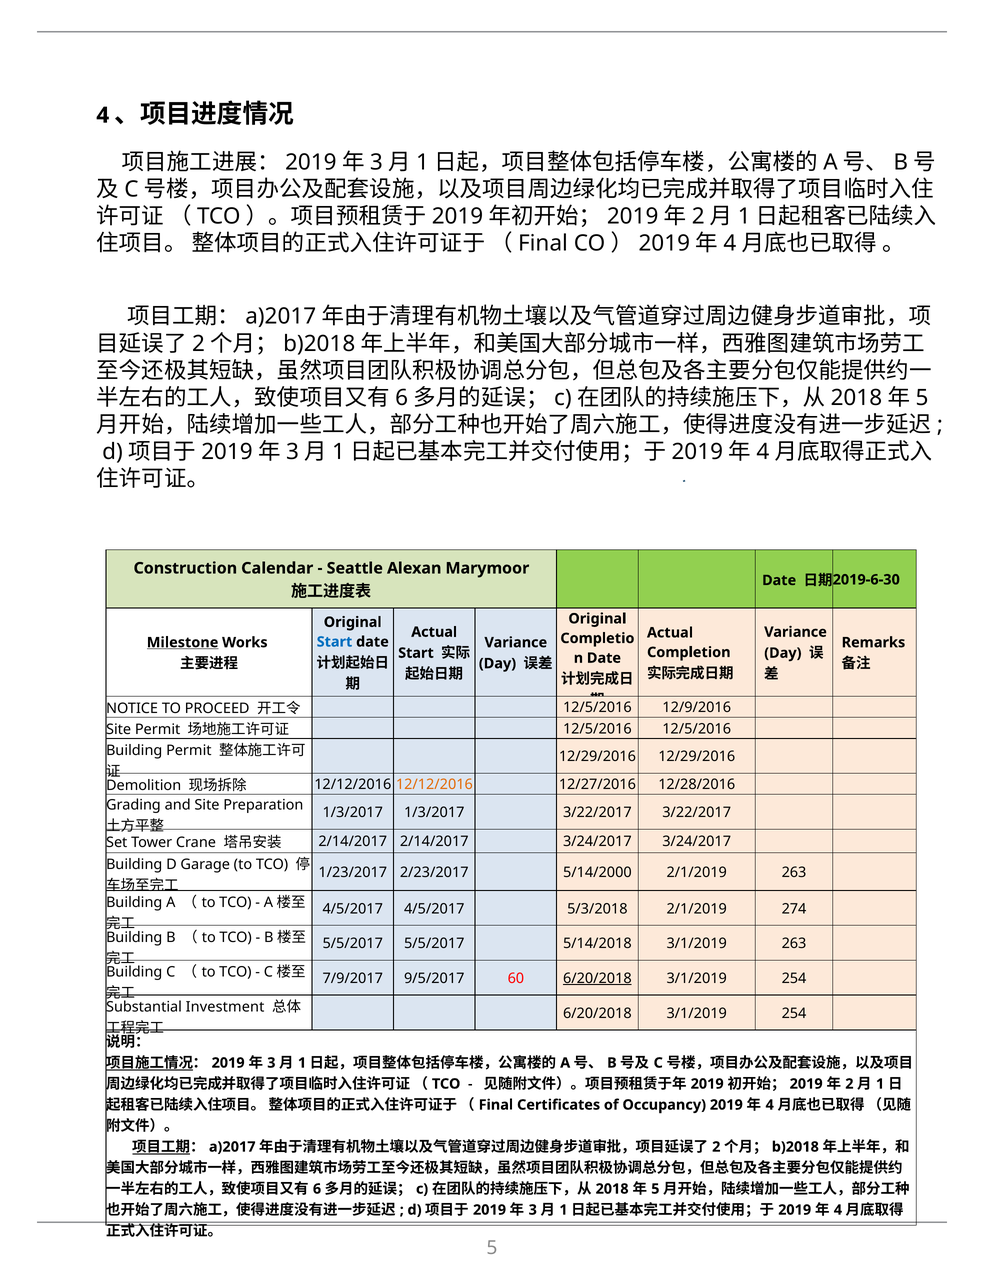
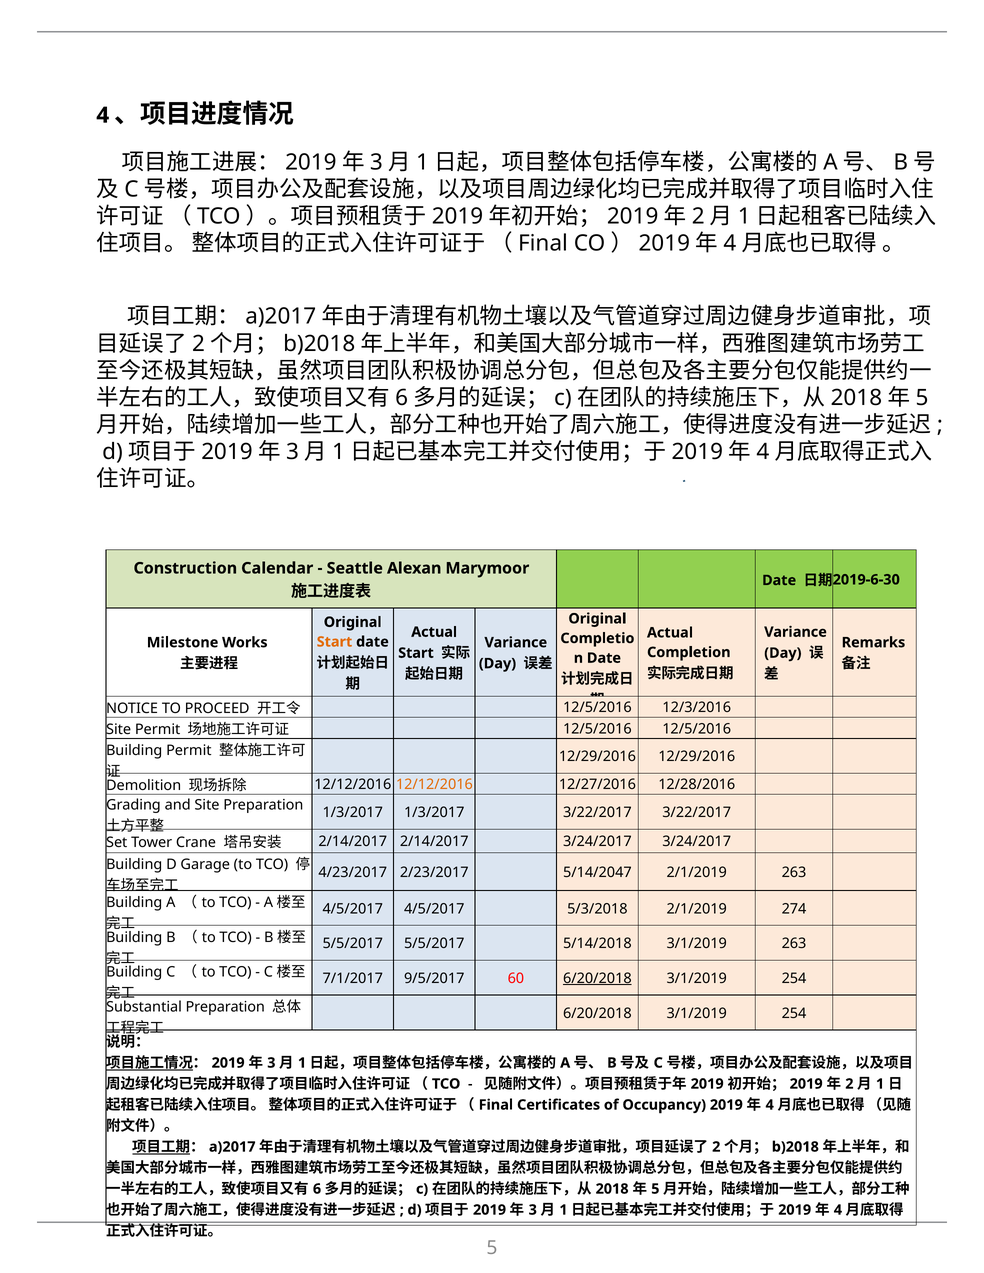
Start at (334, 642) colour: blue -> orange
Milestone underline: present -> none
12/9/2016: 12/9/2016 -> 12/3/2016
1/23/2017: 1/23/2017 -> 4/23/2017
5/14/2000: 5/14/2000 -> 5/14/2047
7/9/2017: 7/9/2017 -> 7/1/2017
Substantial Investment: Investment -> Preparation
